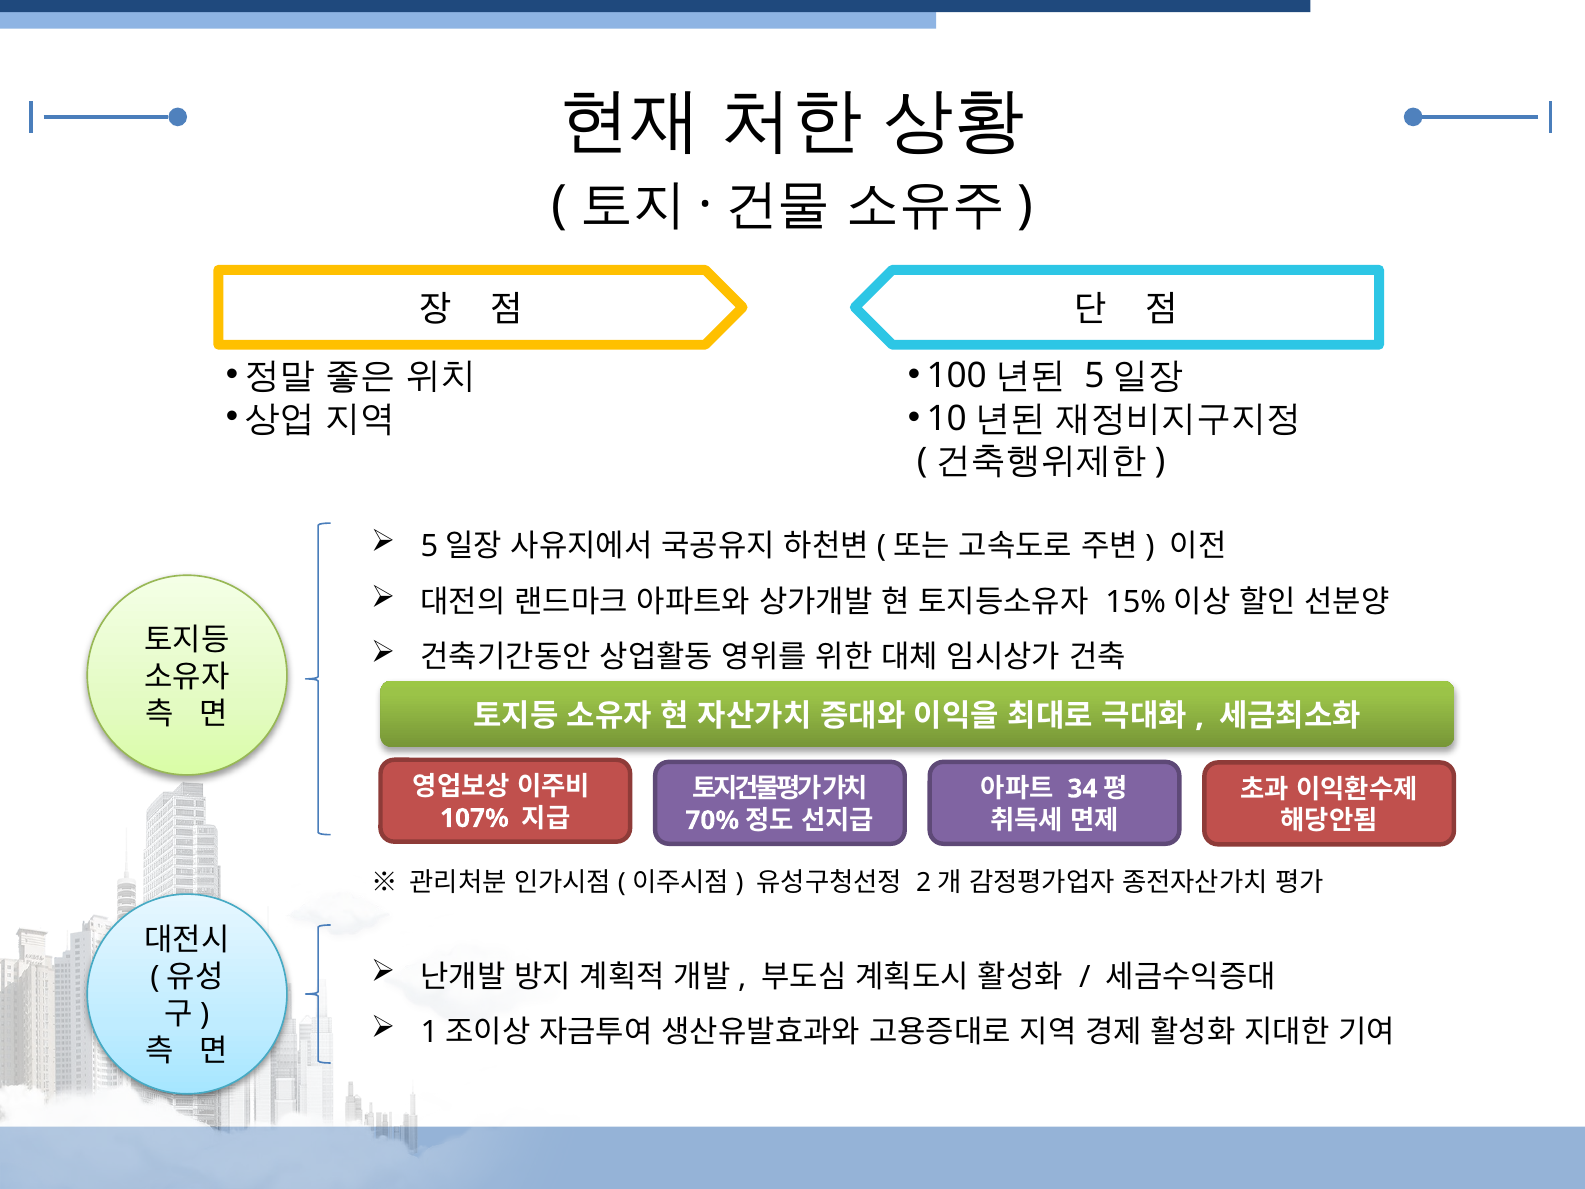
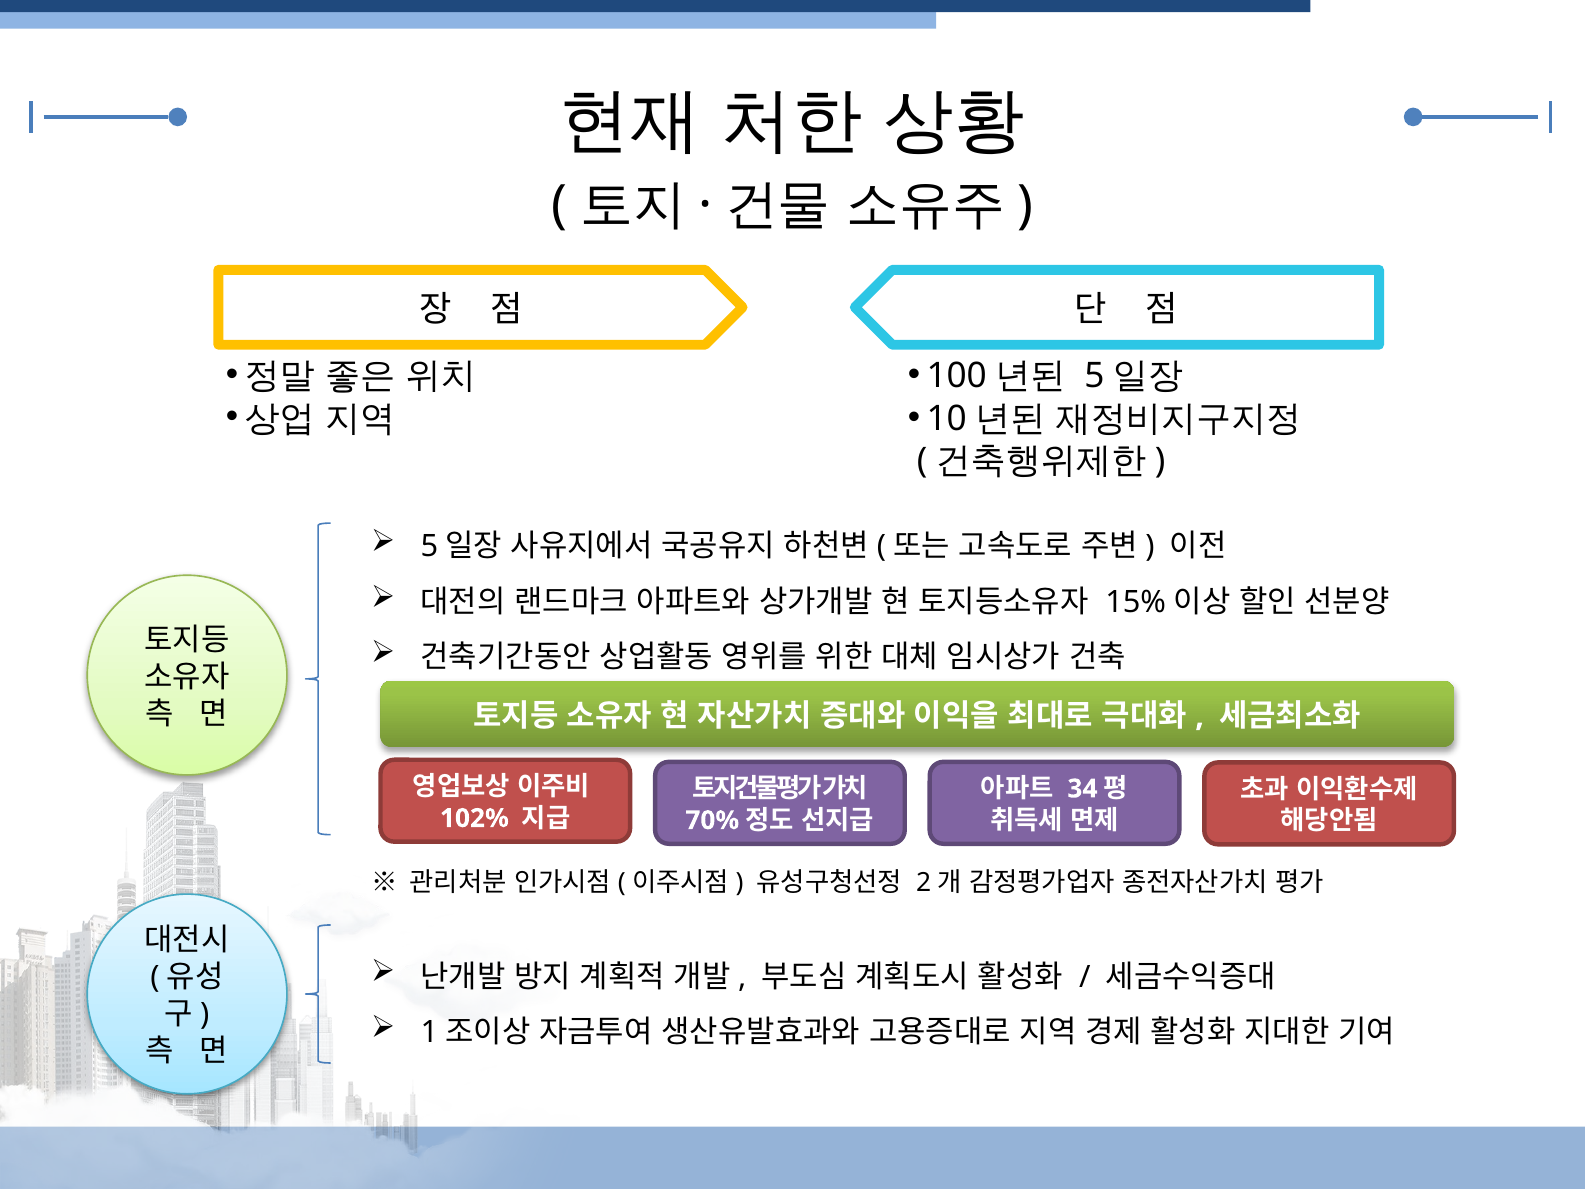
107%: 107% -> 102%
